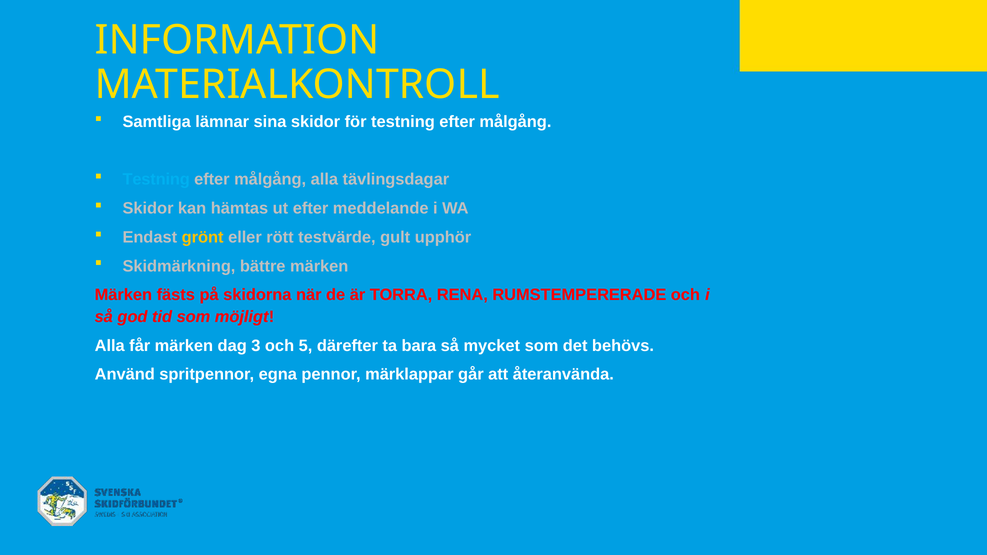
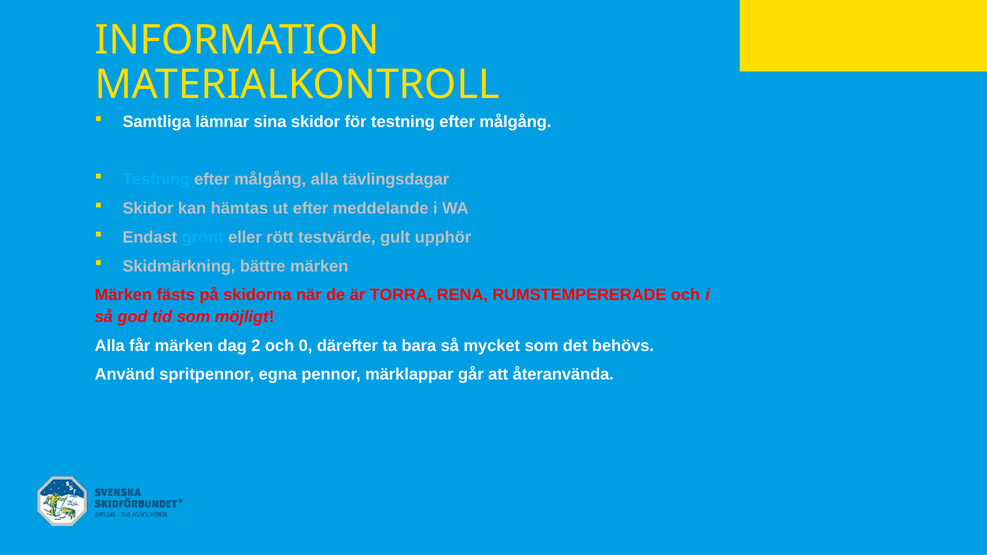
grönt colour: yellow -> light blue
3: 3 -> 2
5: 5 -> 0
